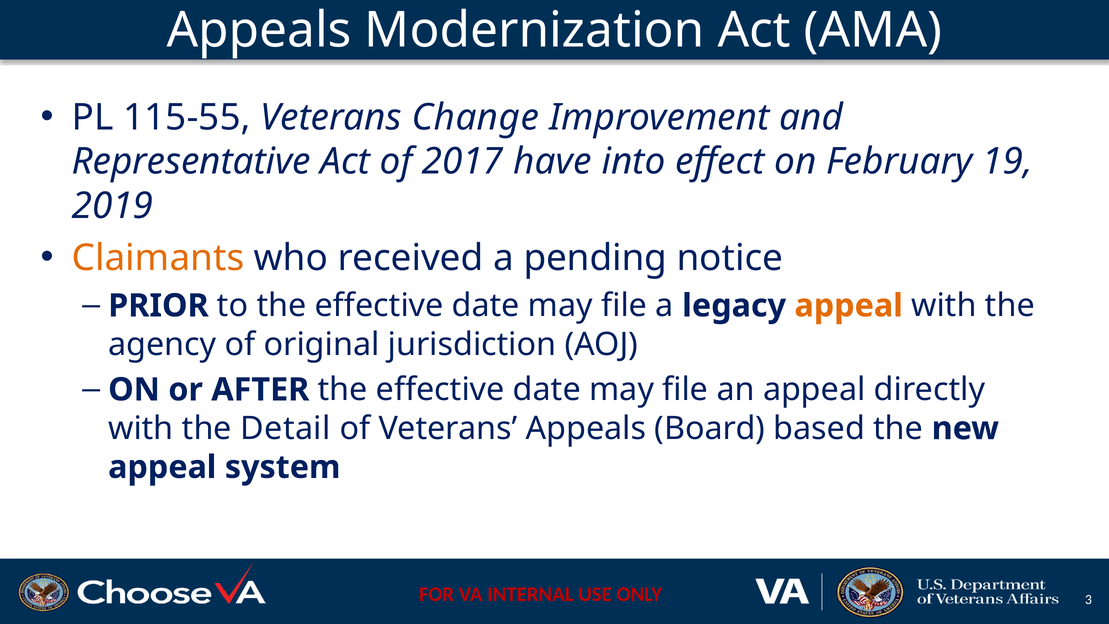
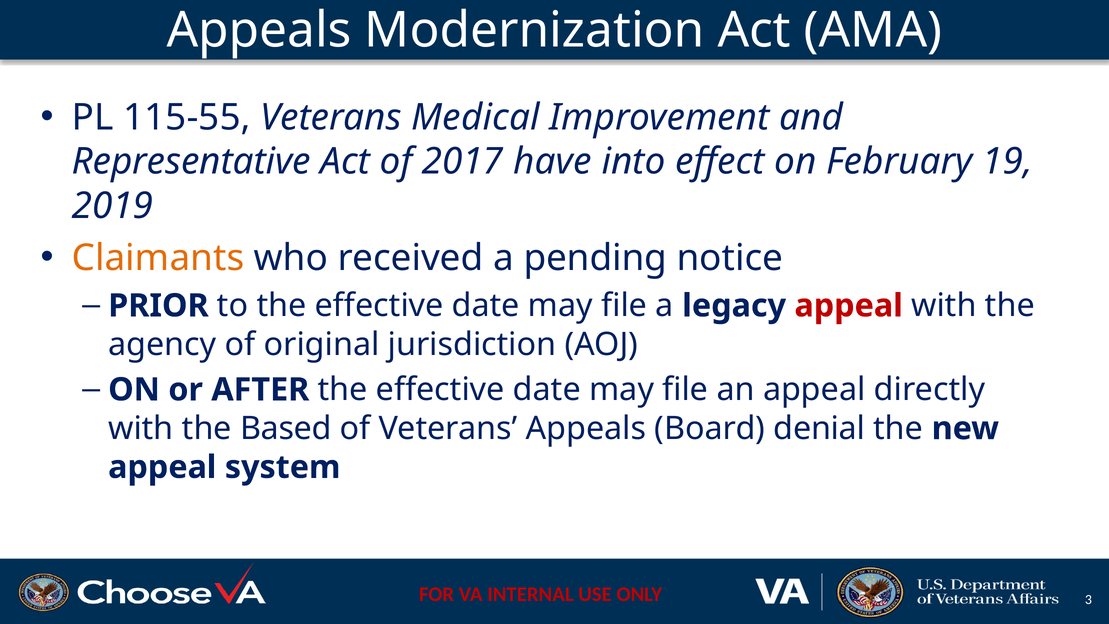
Change: Change -> Medical
appeal at (849, 306) colour: orange -> red
Detail: Detail -> Based
based: based -> denial
